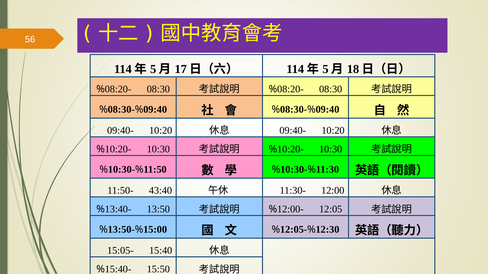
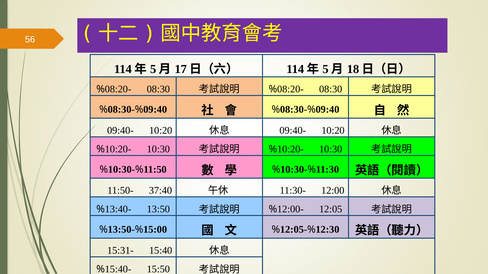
43:40: 43:40 -> 37:40
15:05-: 15:05- -> 15:31-
